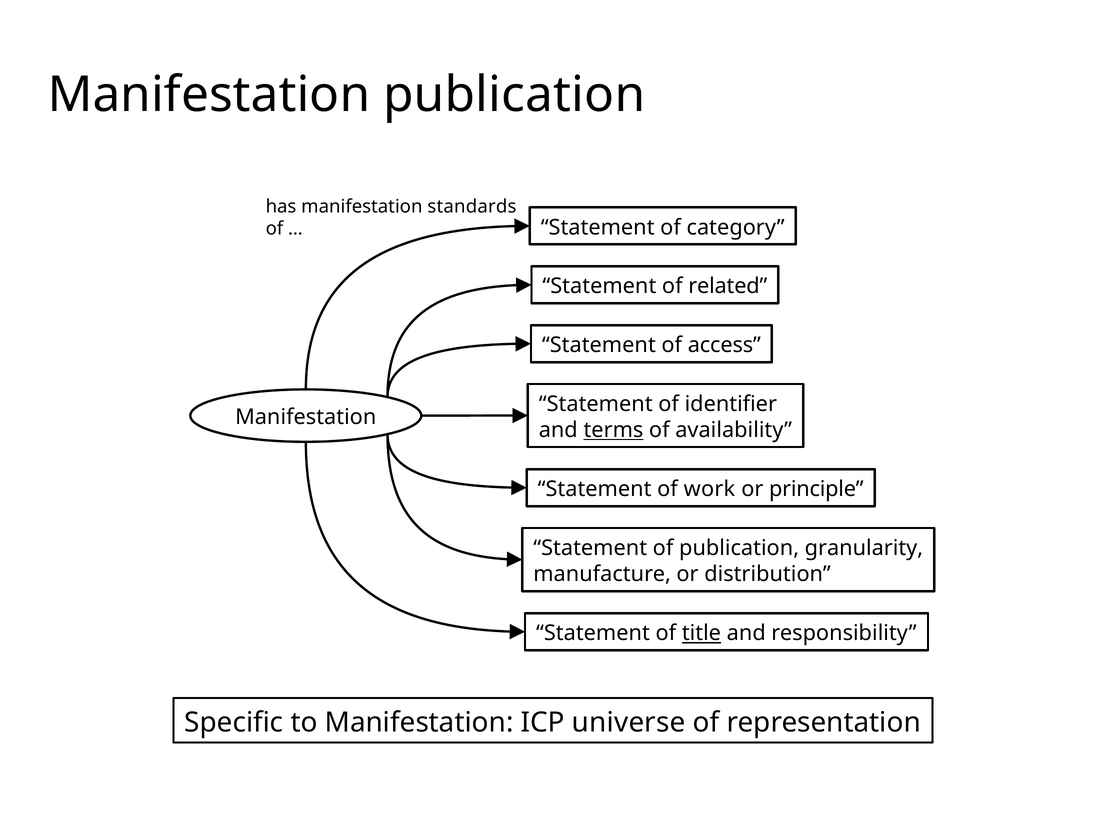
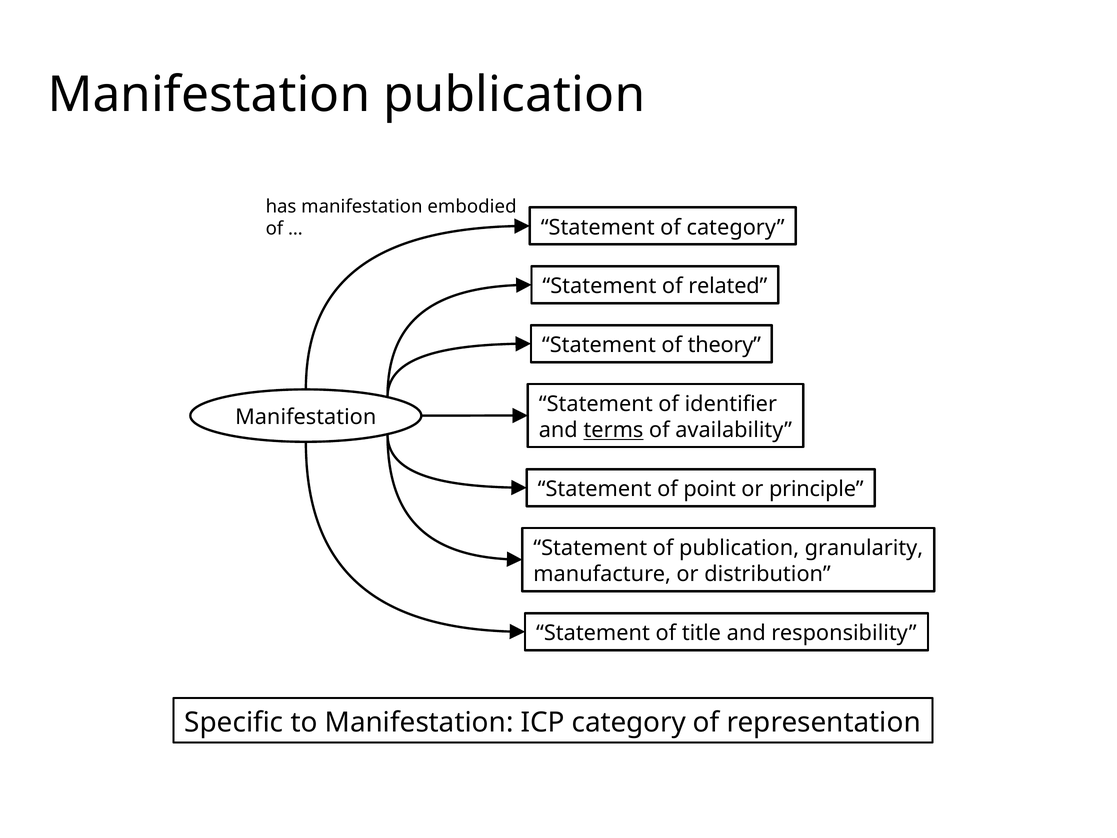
standards: standards -> embodied
access: access -> theory
work: work -> point
title underline: present -> none
ICP universe: universe -> category
